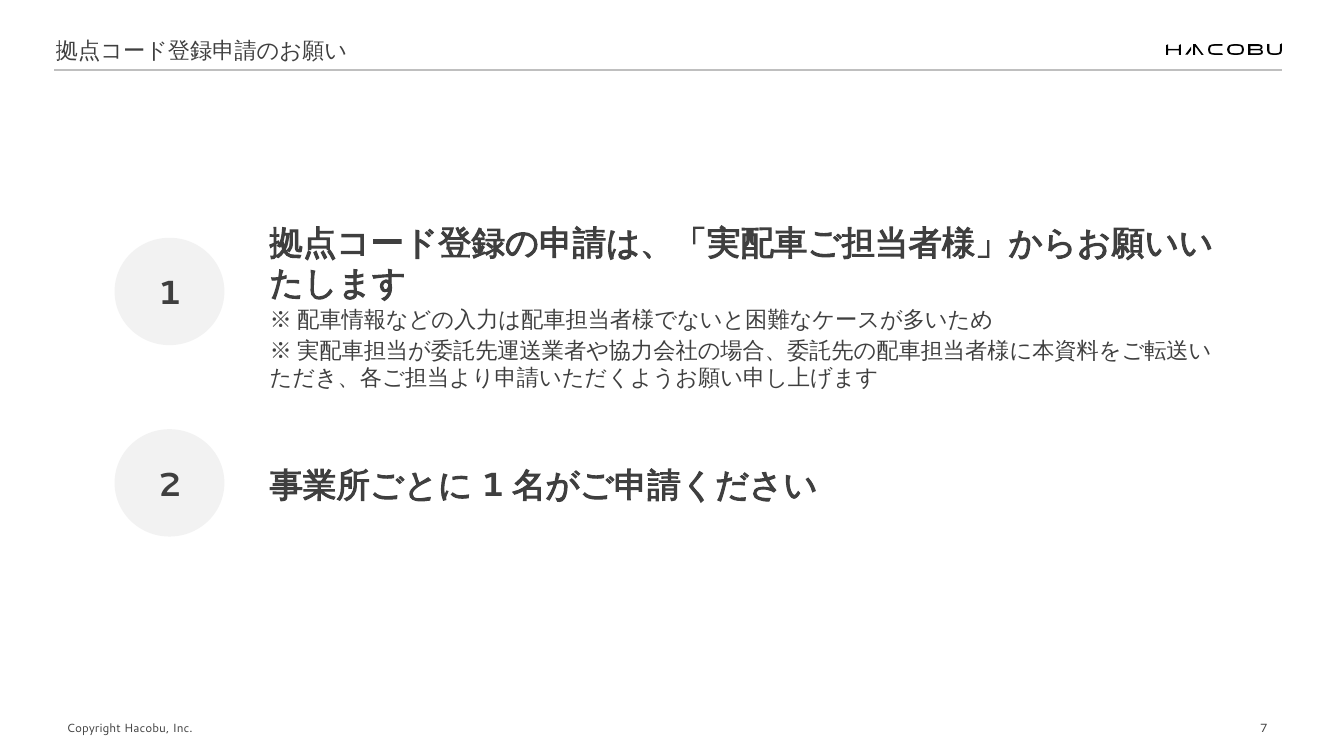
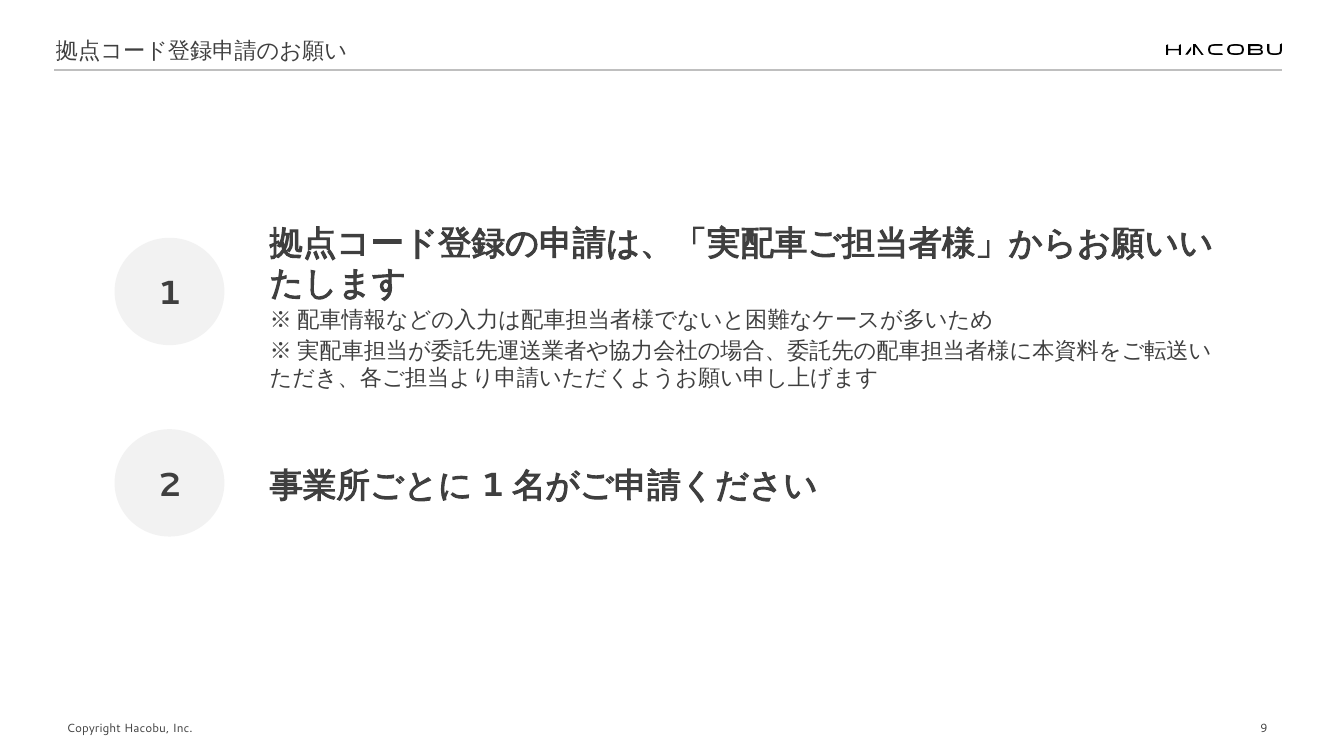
7: 7 -> 9
